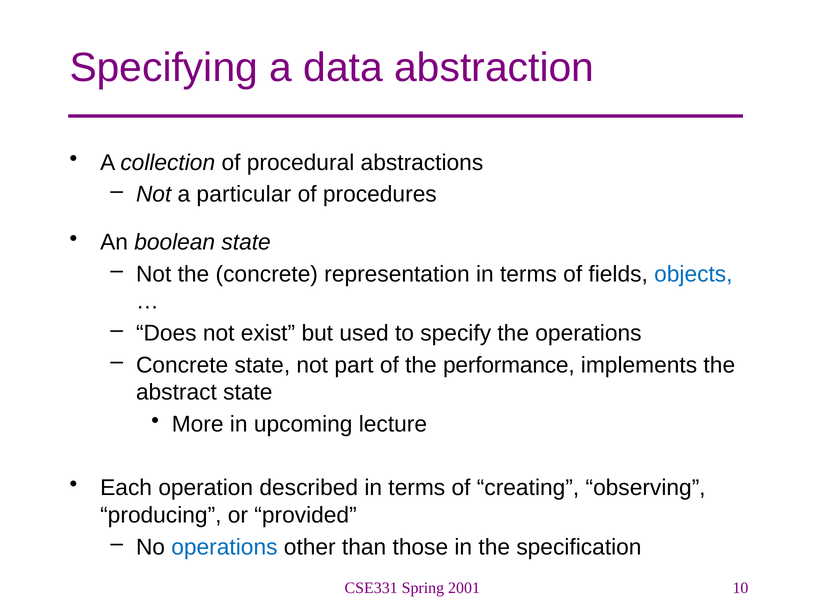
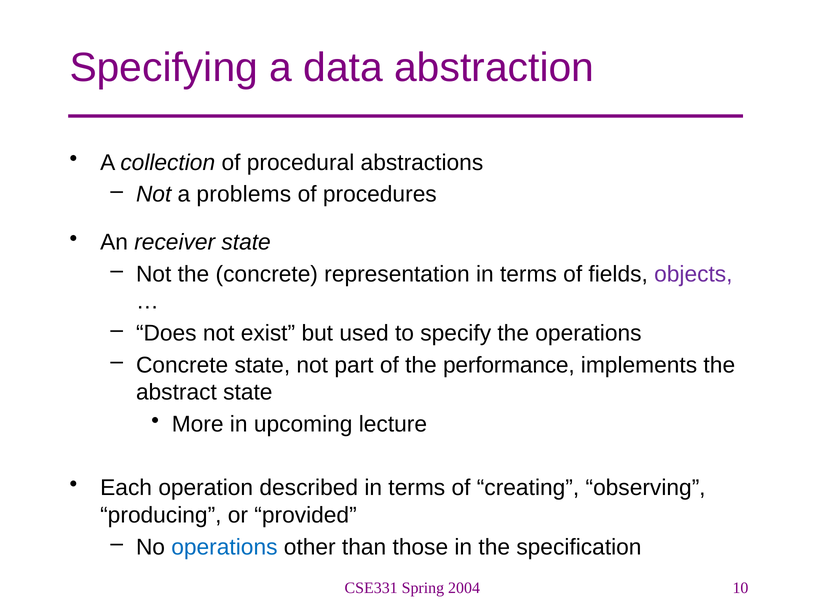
particular: particular -> problems
boolean: boolean -> receiver
objects colour: blue -> purple
2001: 2001 -> 2004
